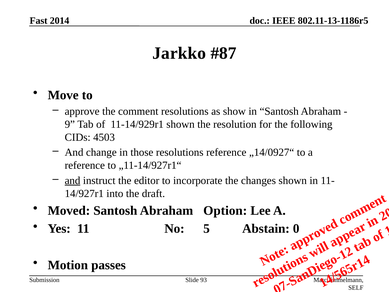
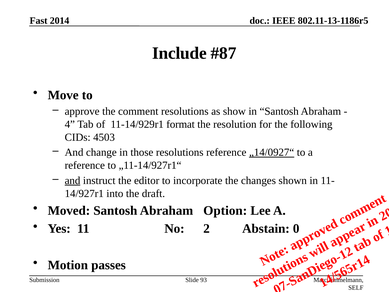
Jarkko: Jarkko -> Include
9 at (70, 124): 9 -> 4
11-14/929r1 shown: shown -> format
„14/0927“ underline: none -> present
No 5: 5 -> 2
